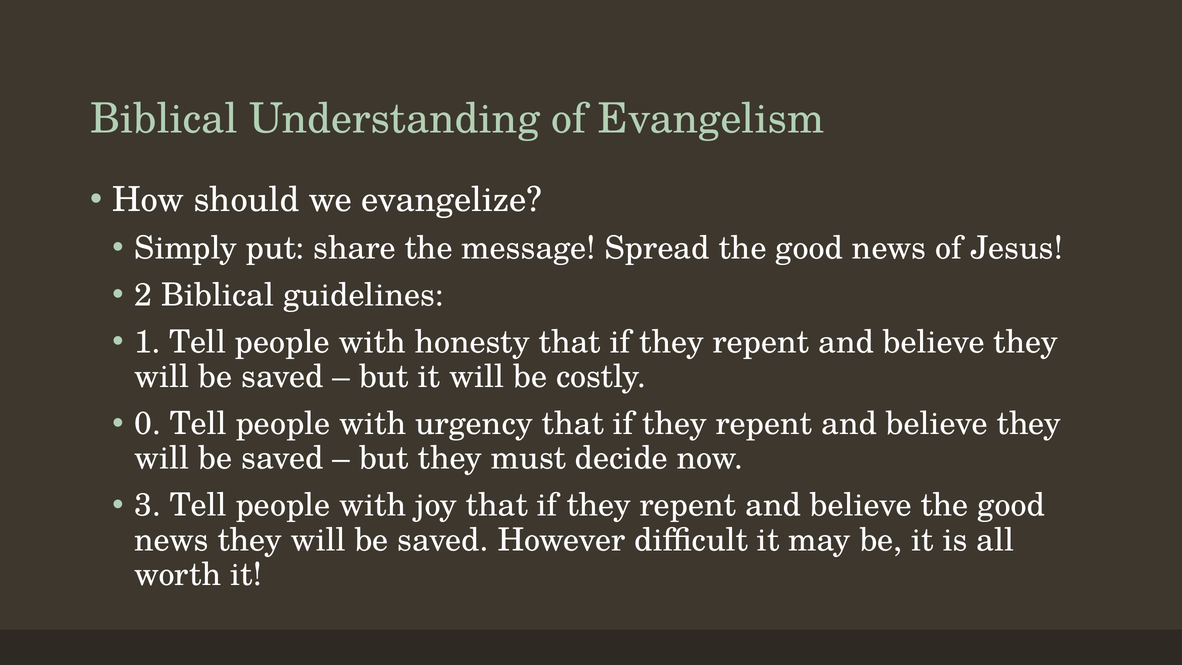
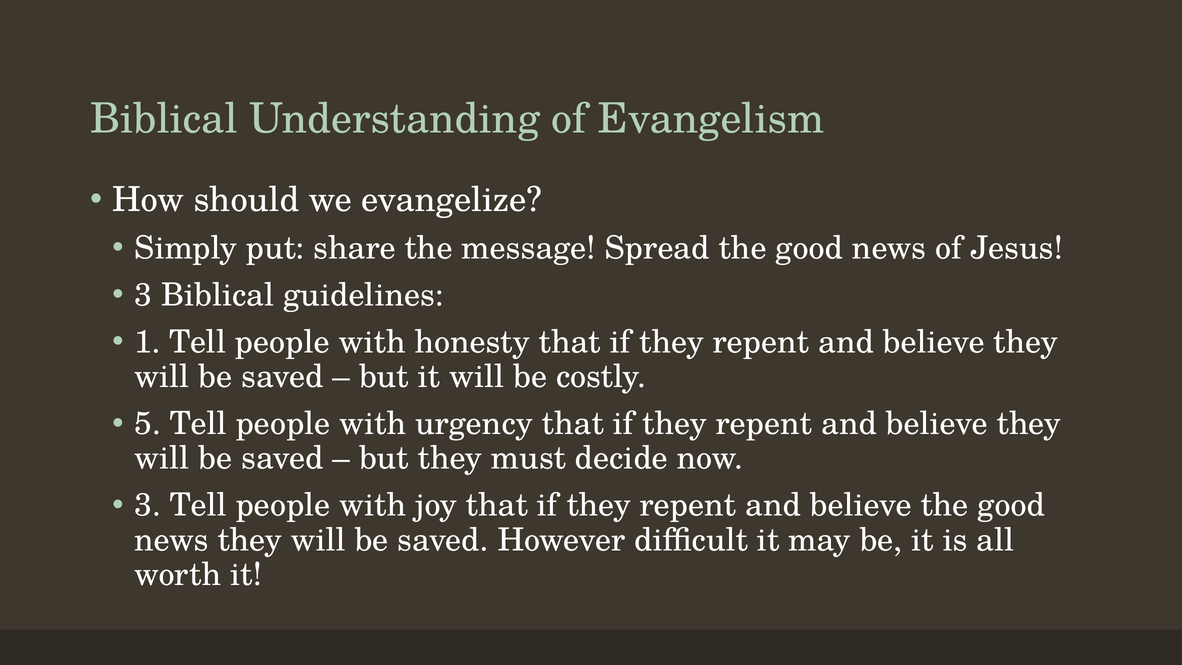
2 at (143, 295): 2 -> 3
0: 0 -> 5
